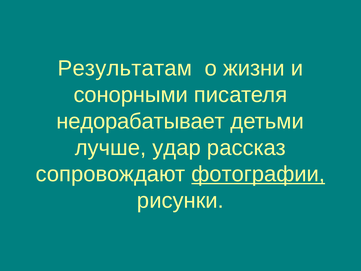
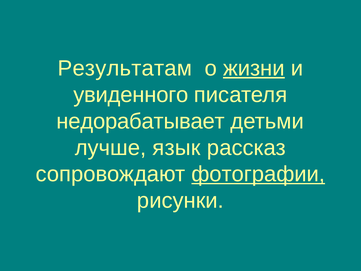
жизни underline: none -> present
сонорными: сонорными -> увиденного
удар: удар -> язык
